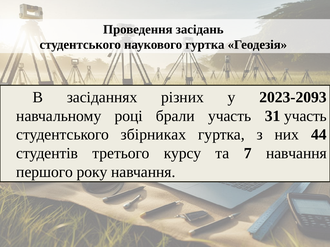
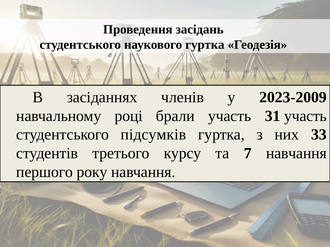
різних: різних -> членів
2023-2093: 2023-2093 -> 2023-2009
збірниках: збірниках -> підсумків
44: 44 -> 33
